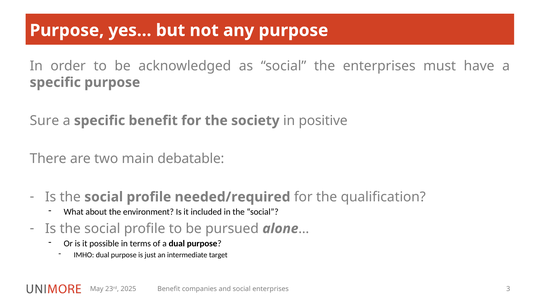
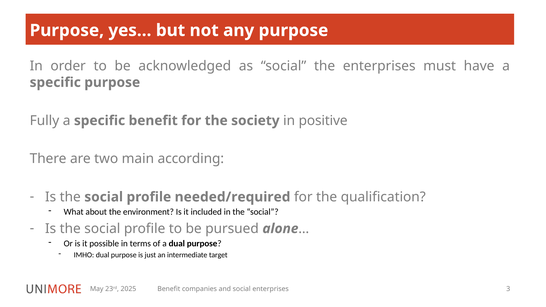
Sure: Sure -> Fully
debatable: debatable -> according
